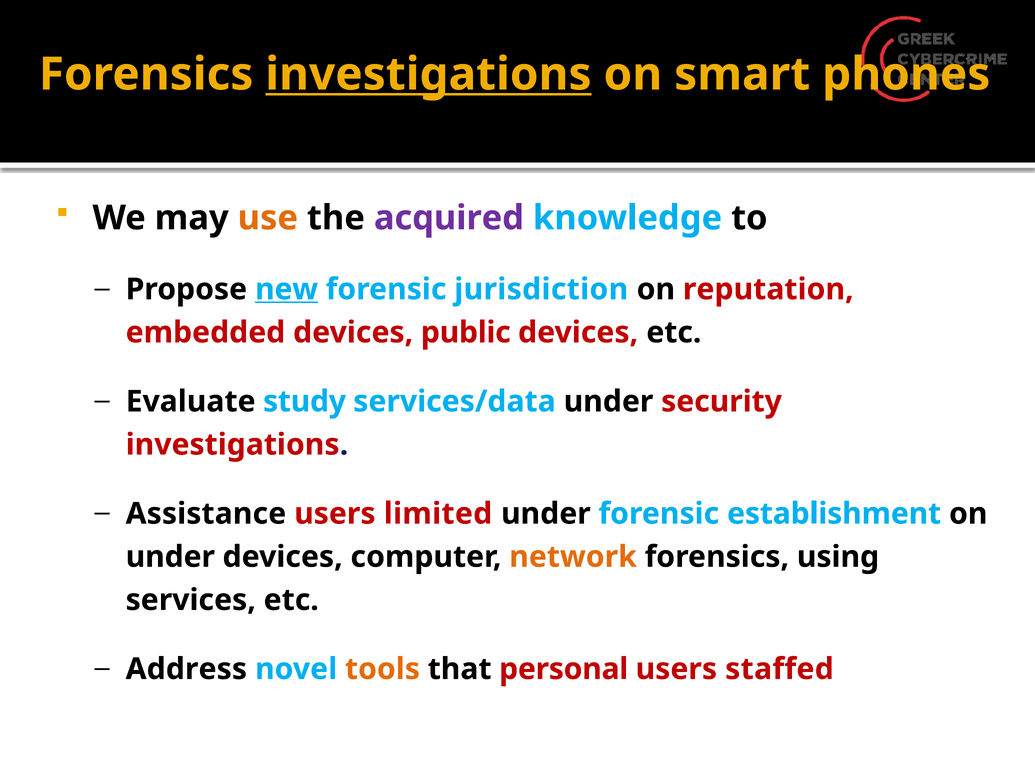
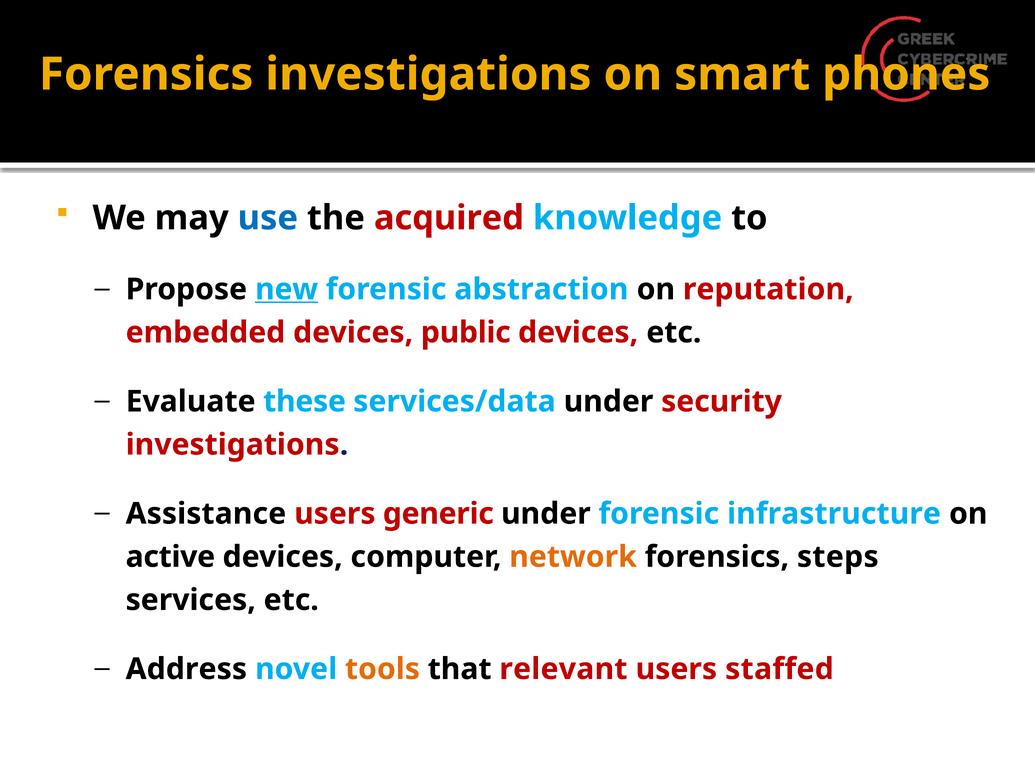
investigations at (428, 74) underline: present -> none
use colour: orange -> blue
acquired colour: purple -> red
jurisdiction: jurisdiction -> abstraction
study: study -> these
limited: limited -> generic
establishment: establishment -> infrastructure
under at (170, 556): under -> active
using: using -> steps
personal: personal -> relevant
